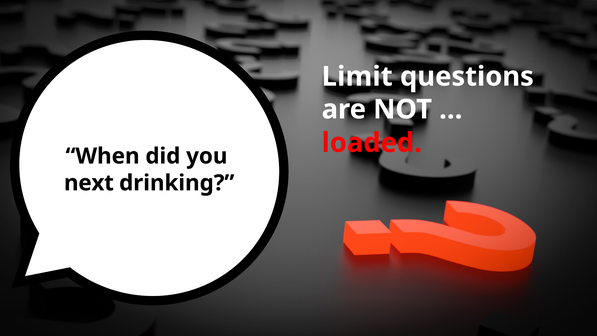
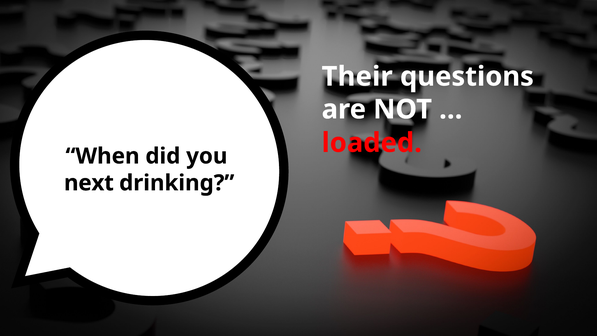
Limit: Limit -> Their
